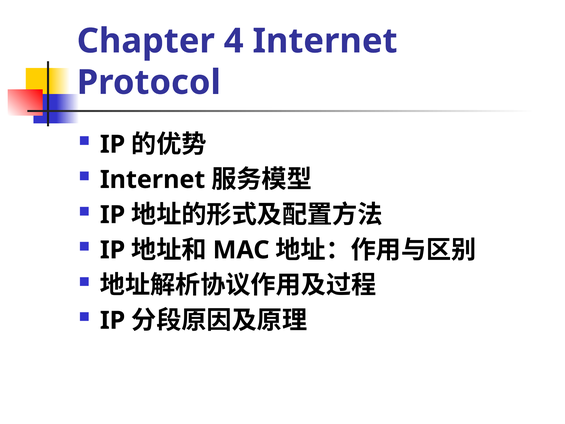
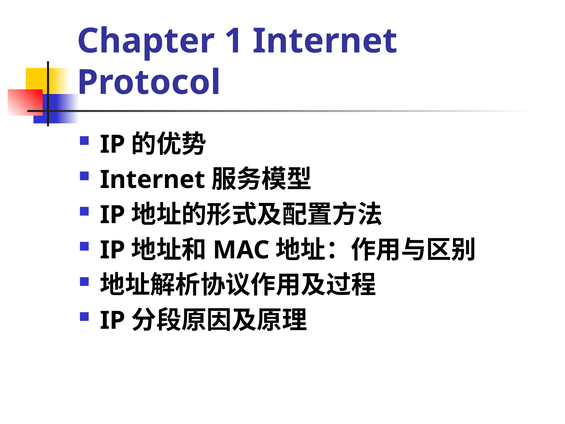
4: 4 -> 1
